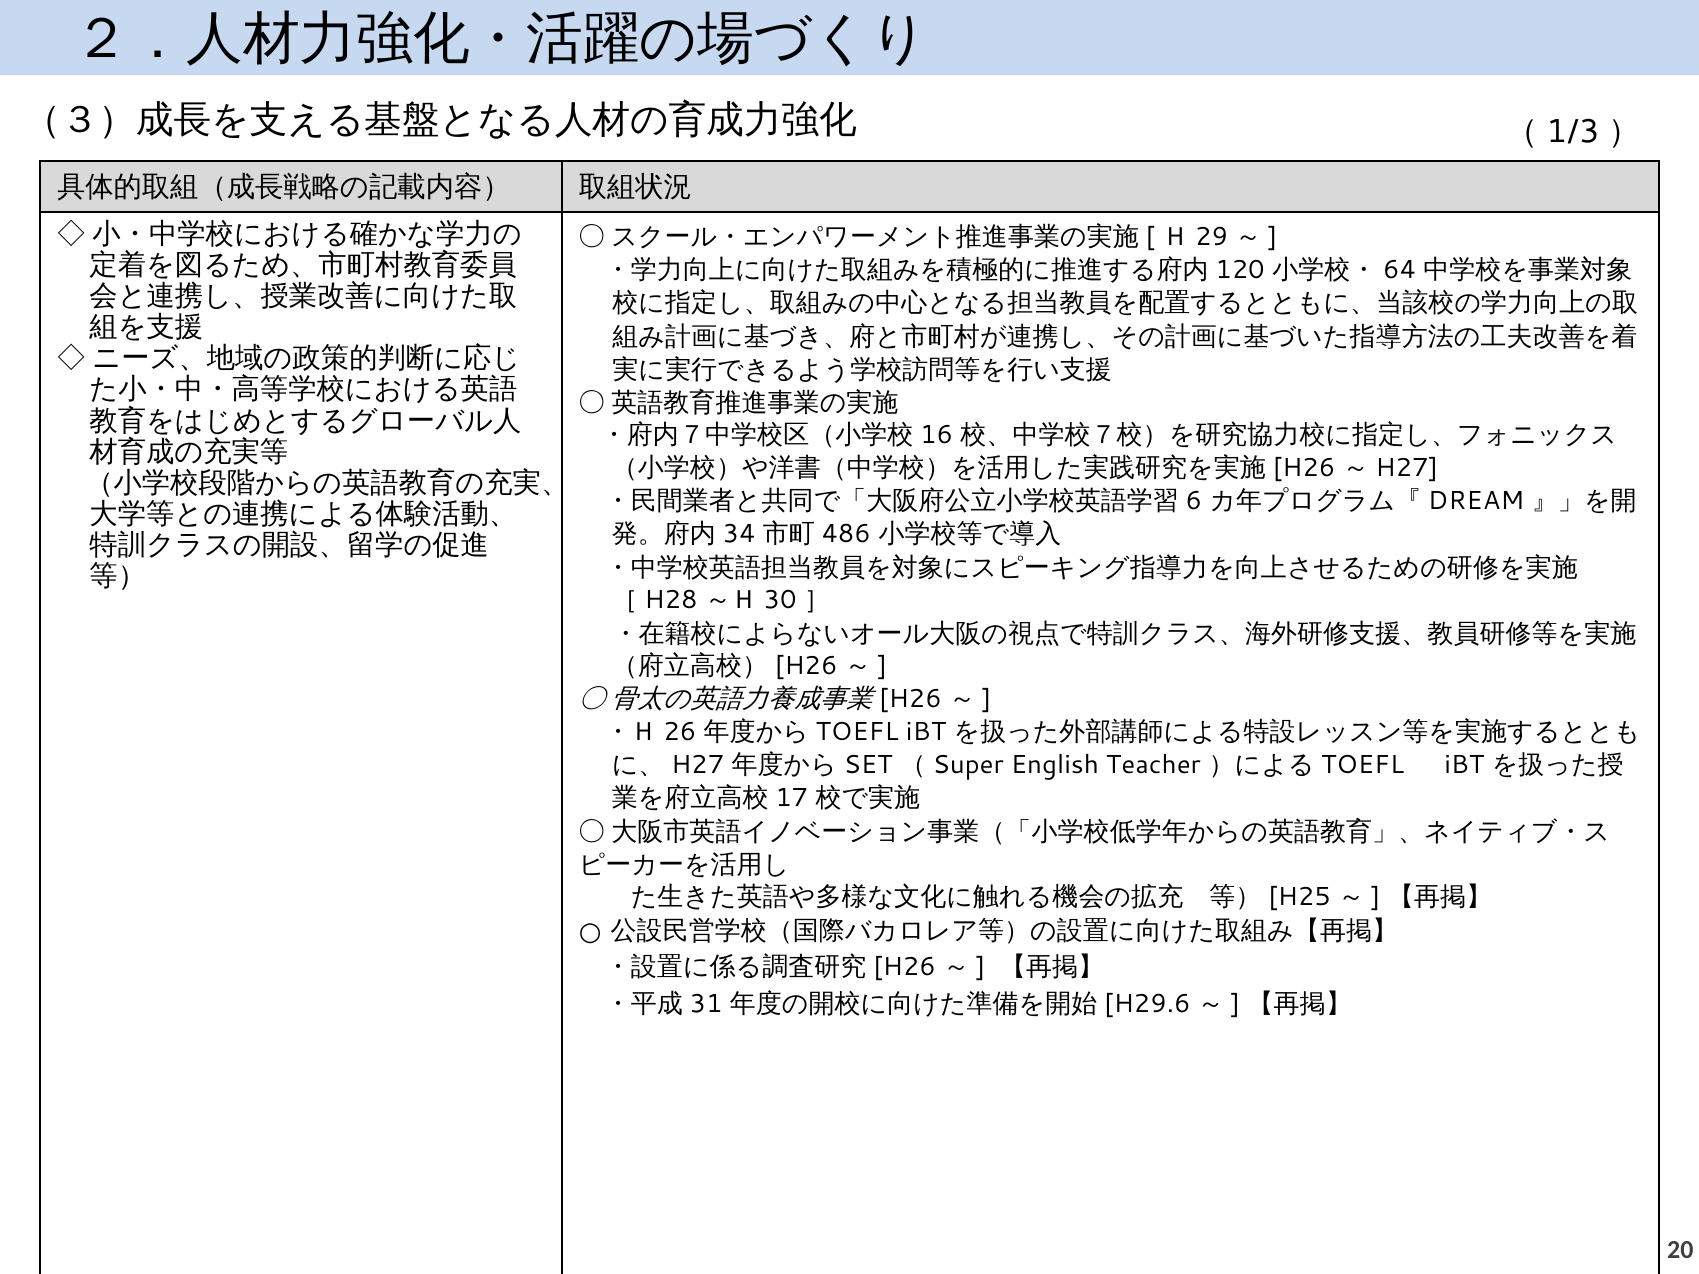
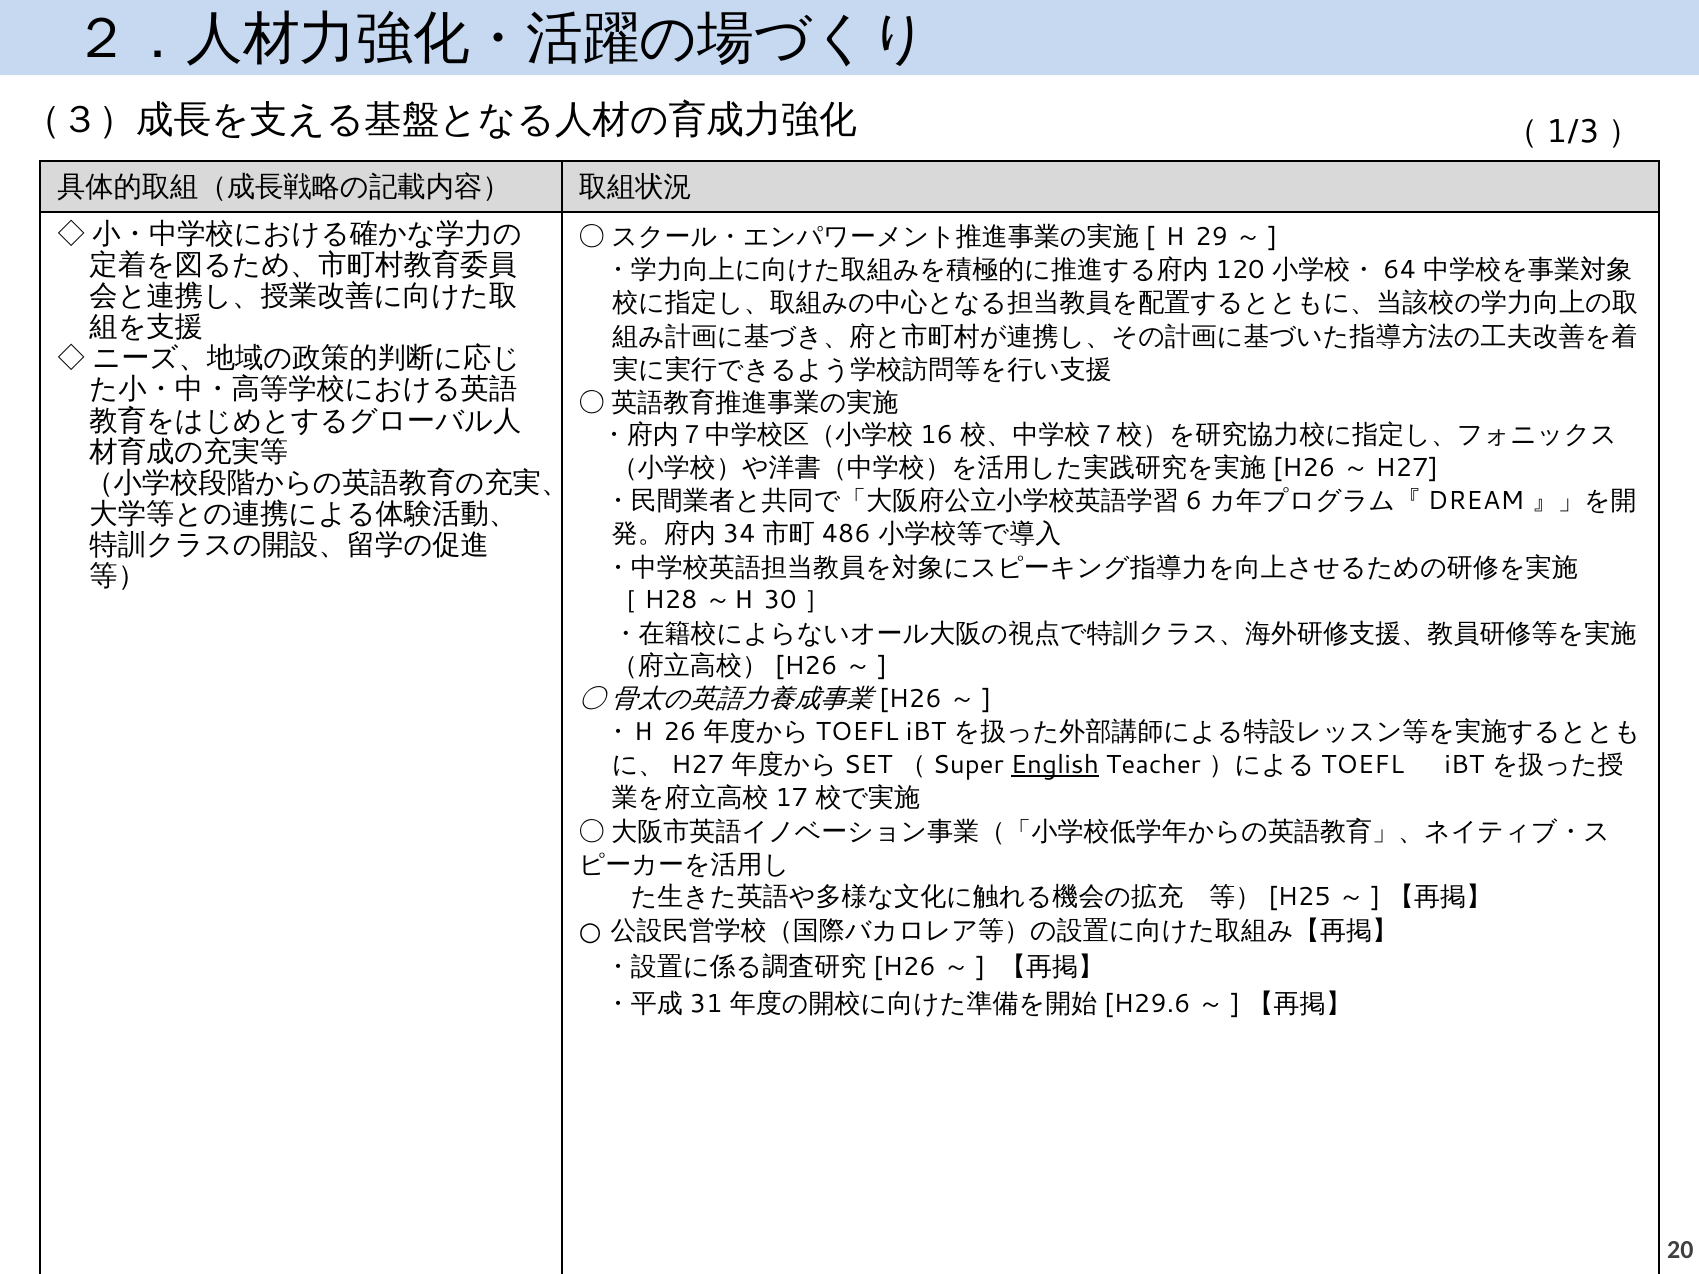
English underline: none -> present
